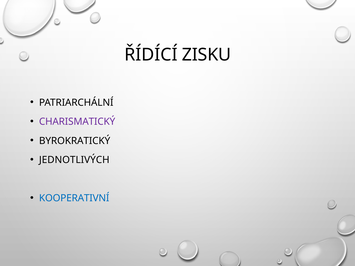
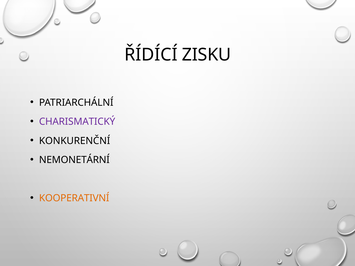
BYROKRATICKÝ: BYROKRATICKÝ -> KONKURENČNÍ
JEDNOTLIVÝCH: JEDNOTLIVÝCH -> NEMONETÁRNÍ
KOOPERATIVNÍ colour: blue -> orange
